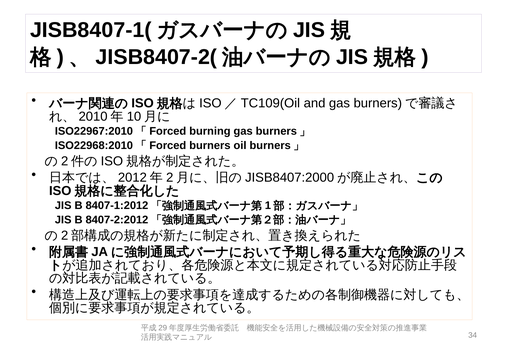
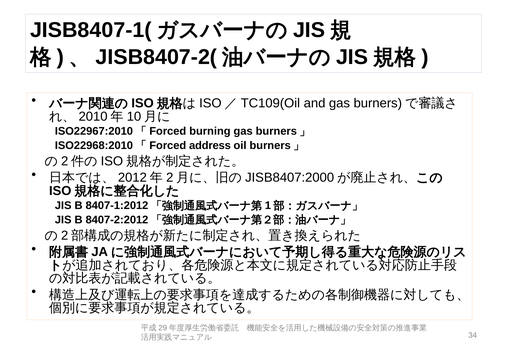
burners: burners -> address
